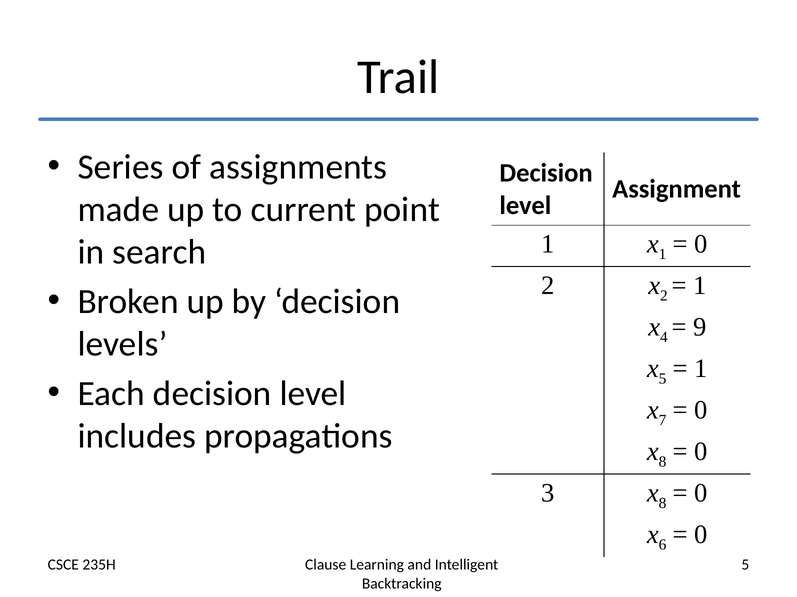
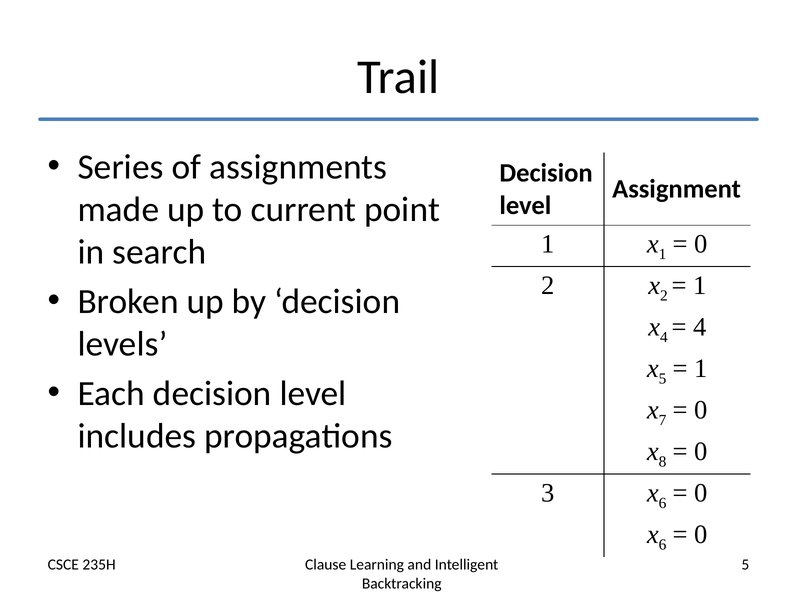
9 at (700, 327): 9 -> 4
8 at (662, 504): 8 -> 6
